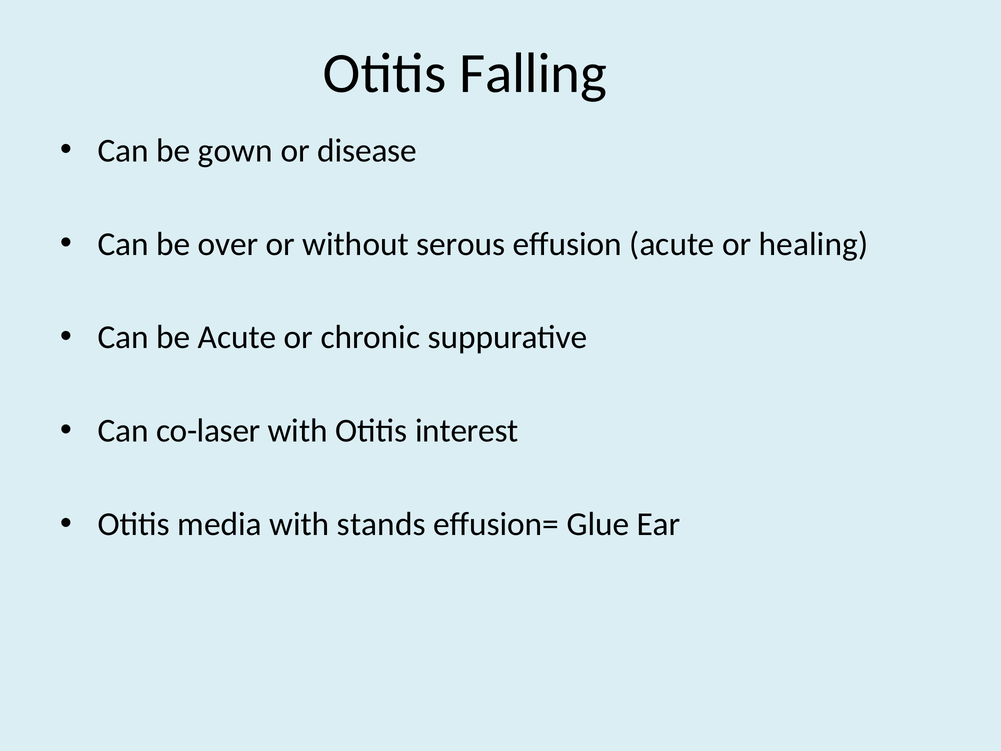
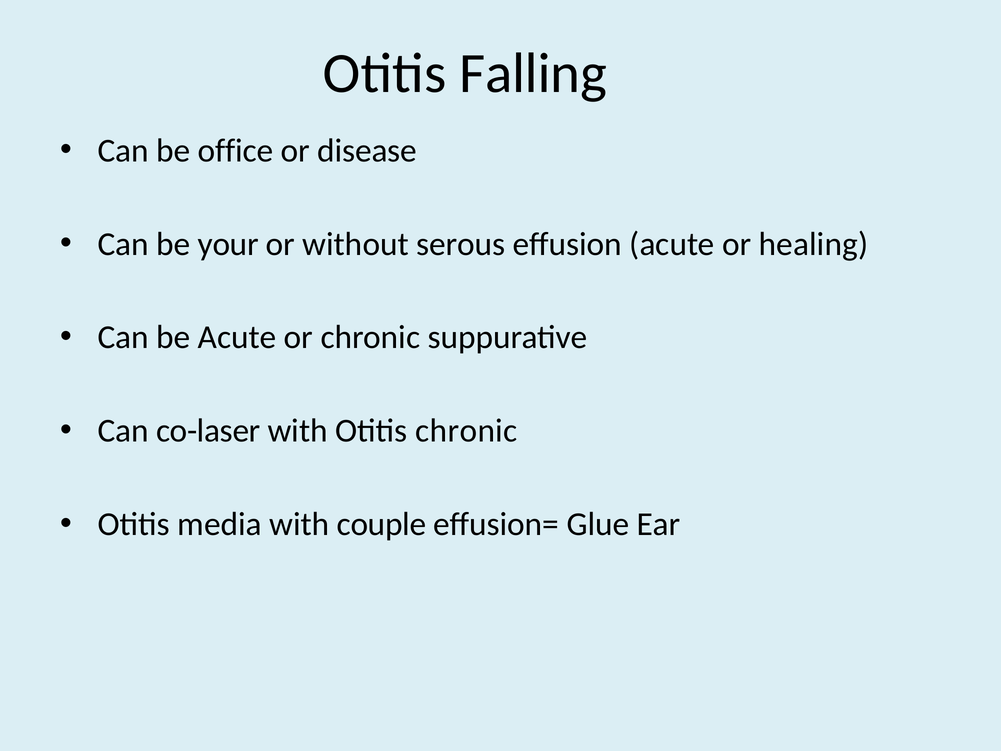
gown: gown -> office
over: over -> your
Otitis interest: interest -> chronic
stands: stands -> couple
